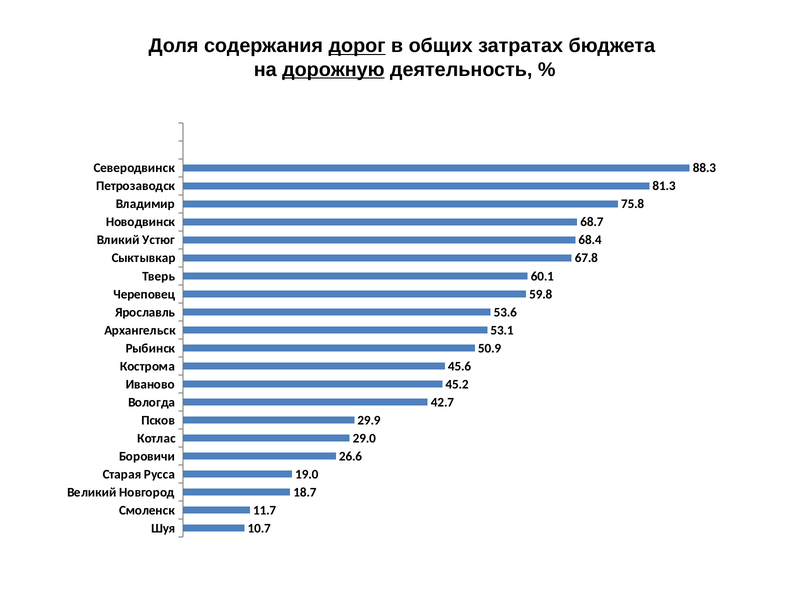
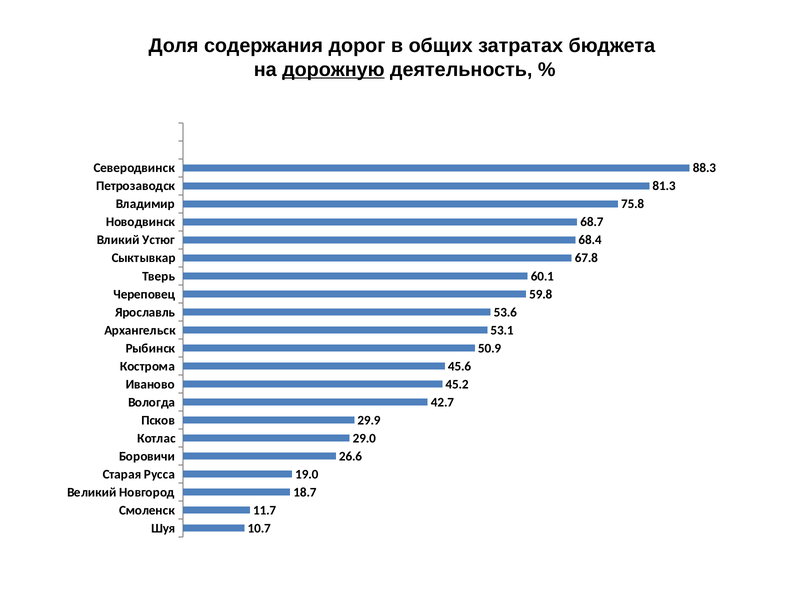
дорог underline: present -> none
